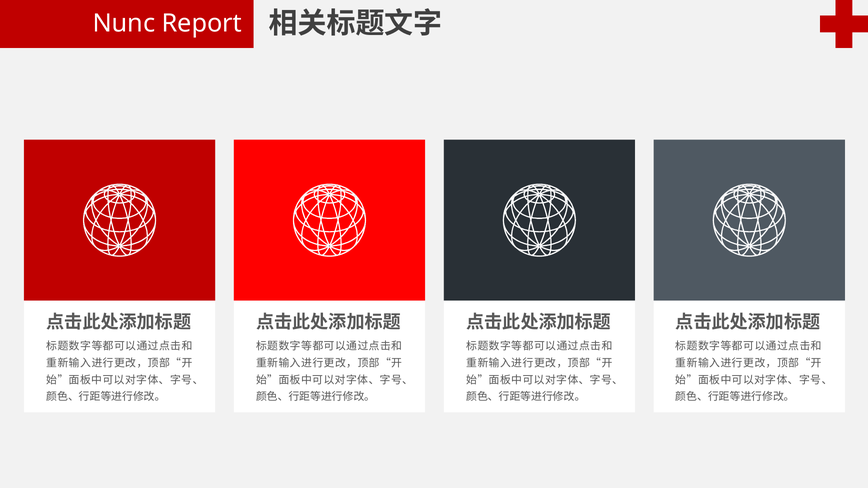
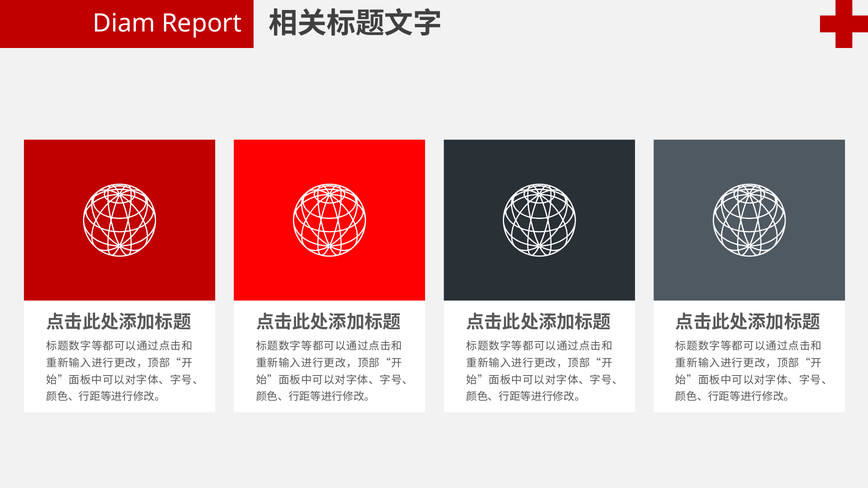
Nunc: Nunc -> Diam
